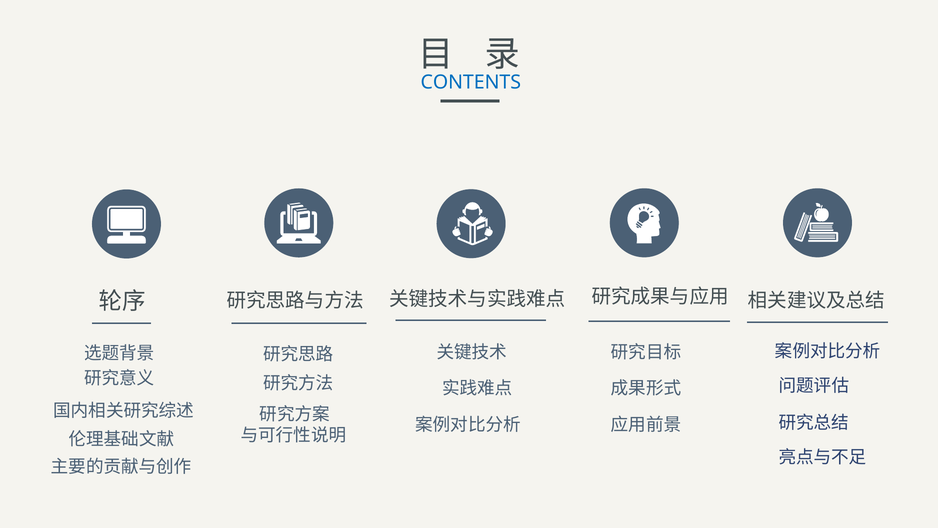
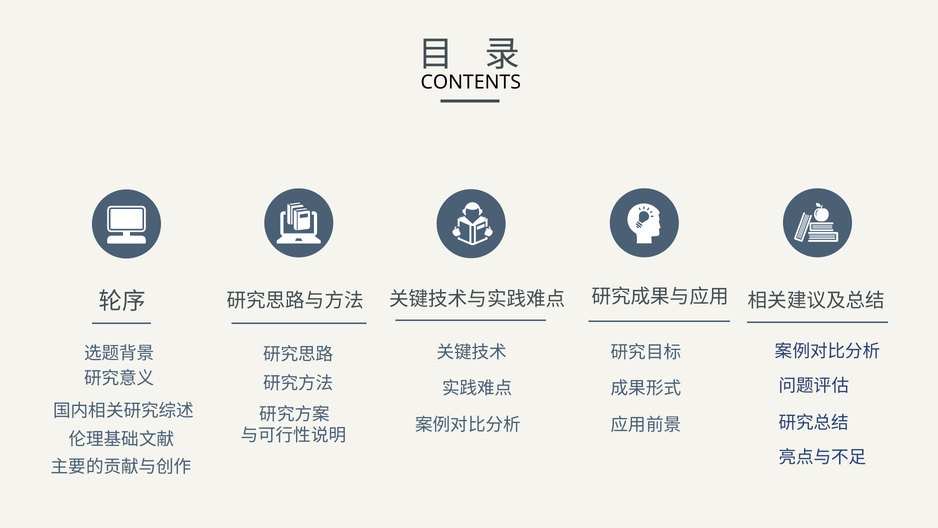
CONTENTS colour: blue -> black
